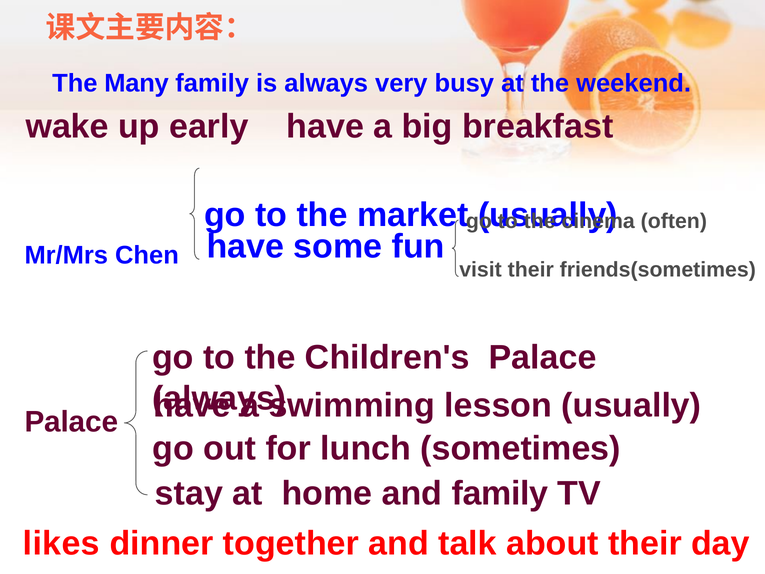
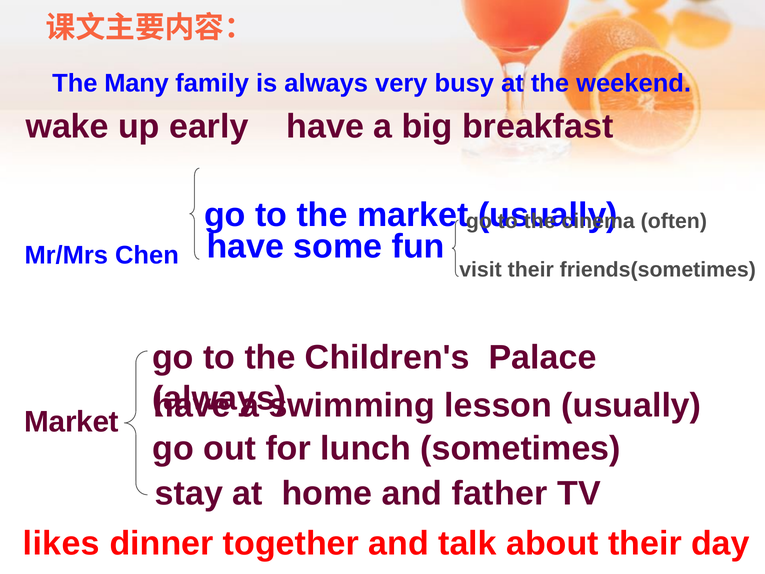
Palace at (72, 422): Palace -> Market
and family: family -> father
